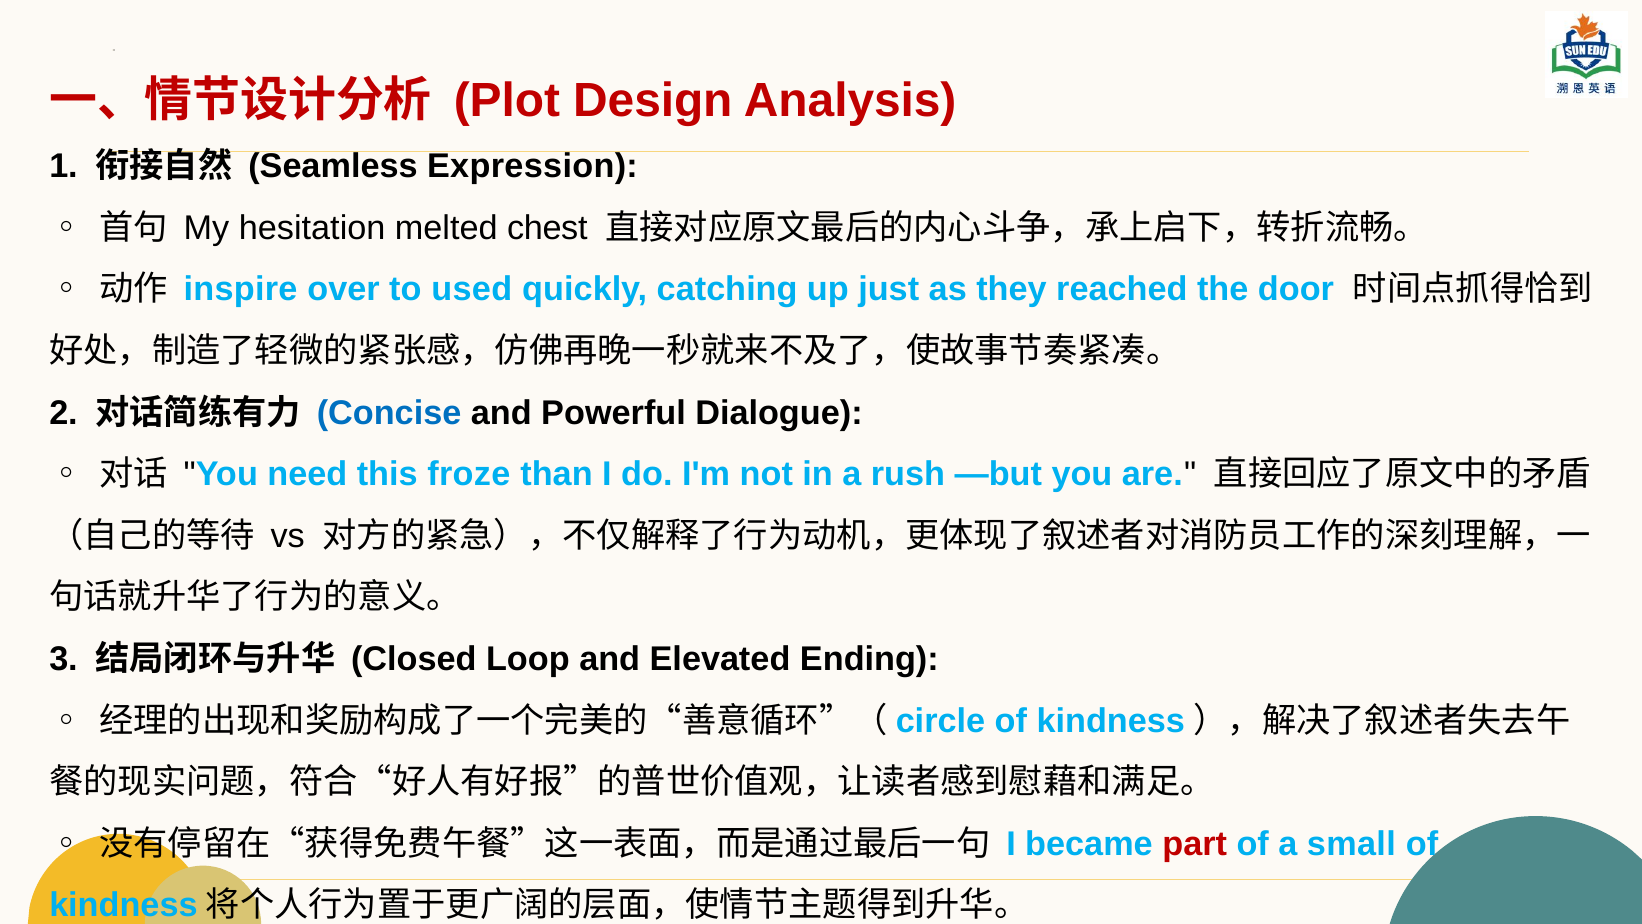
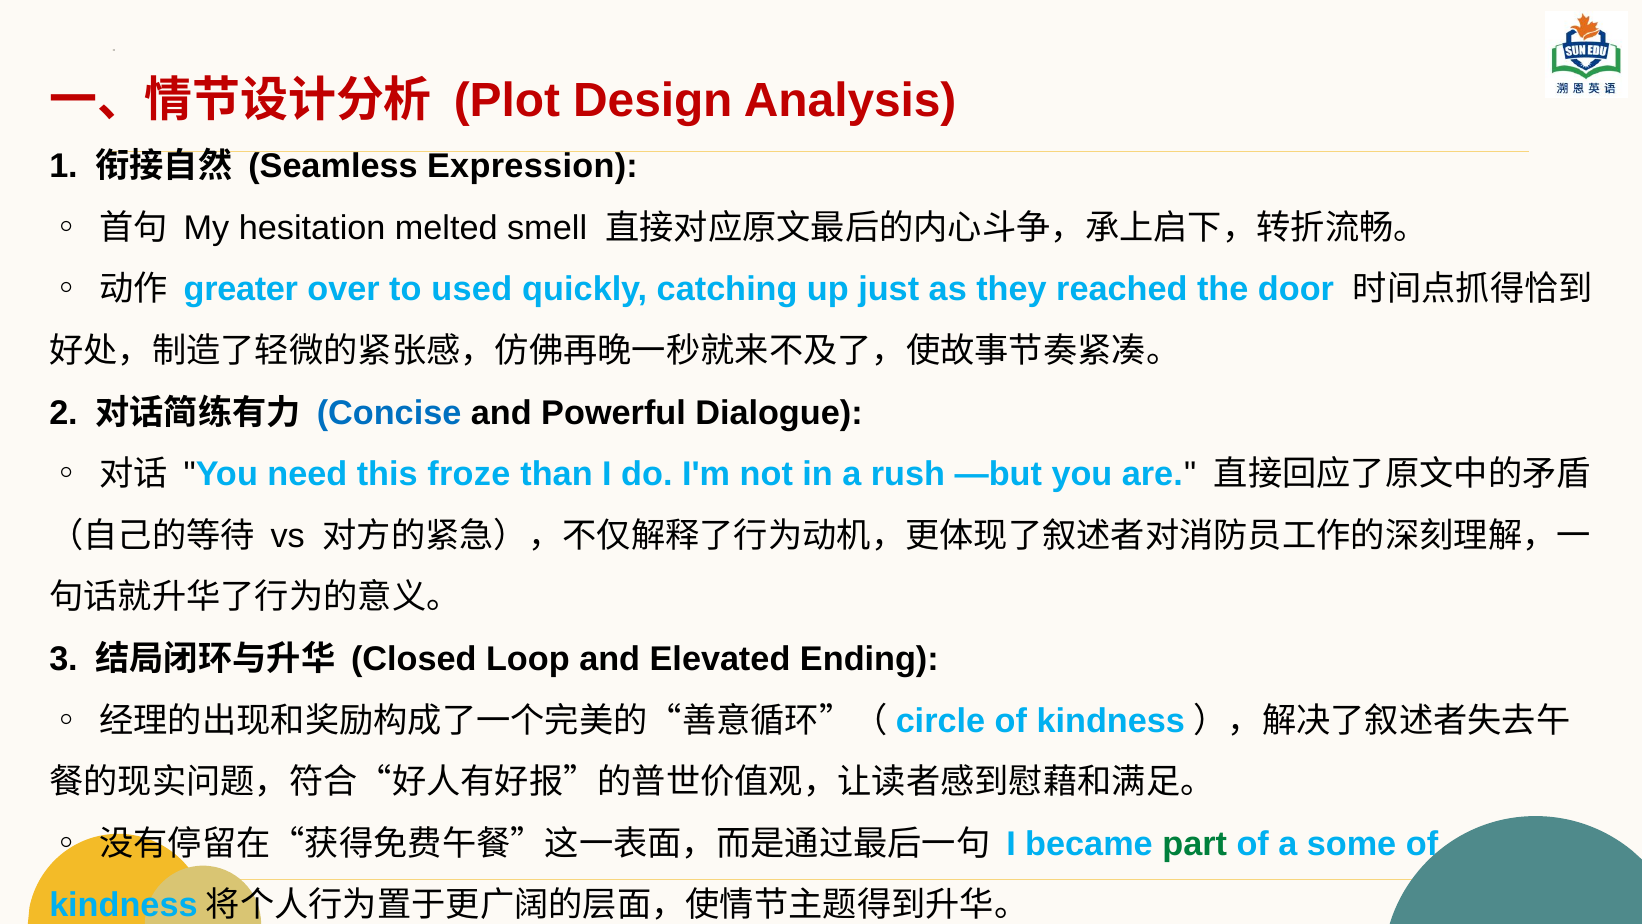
chest: chest -> smell
inspire: inspire -> greater
part colour: red -> green
small: small -> some
